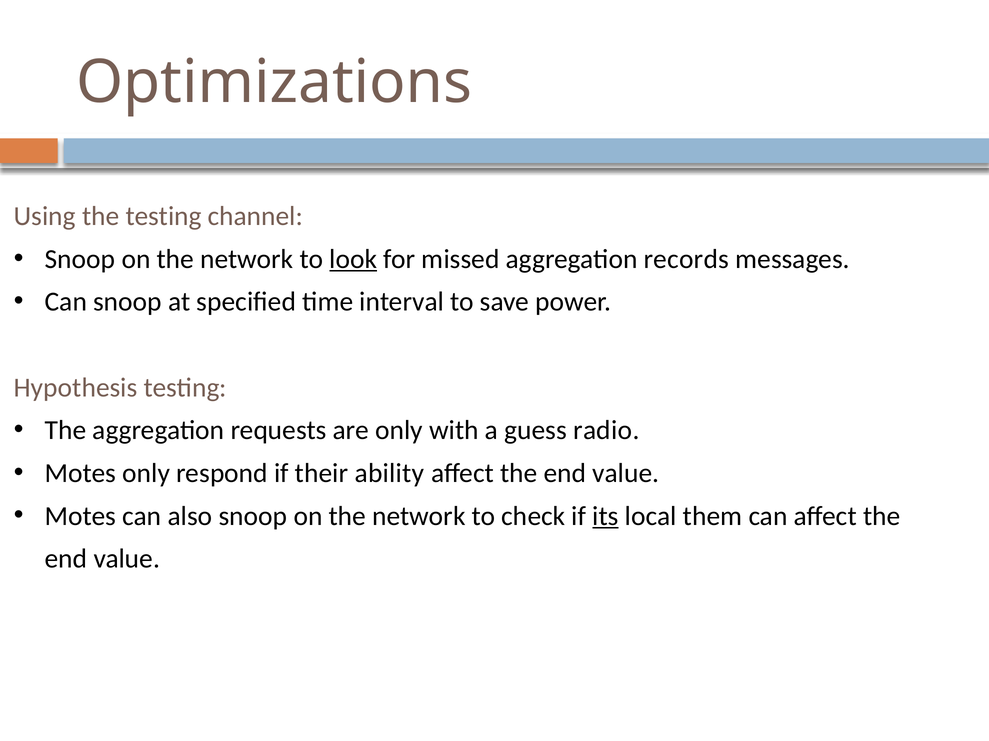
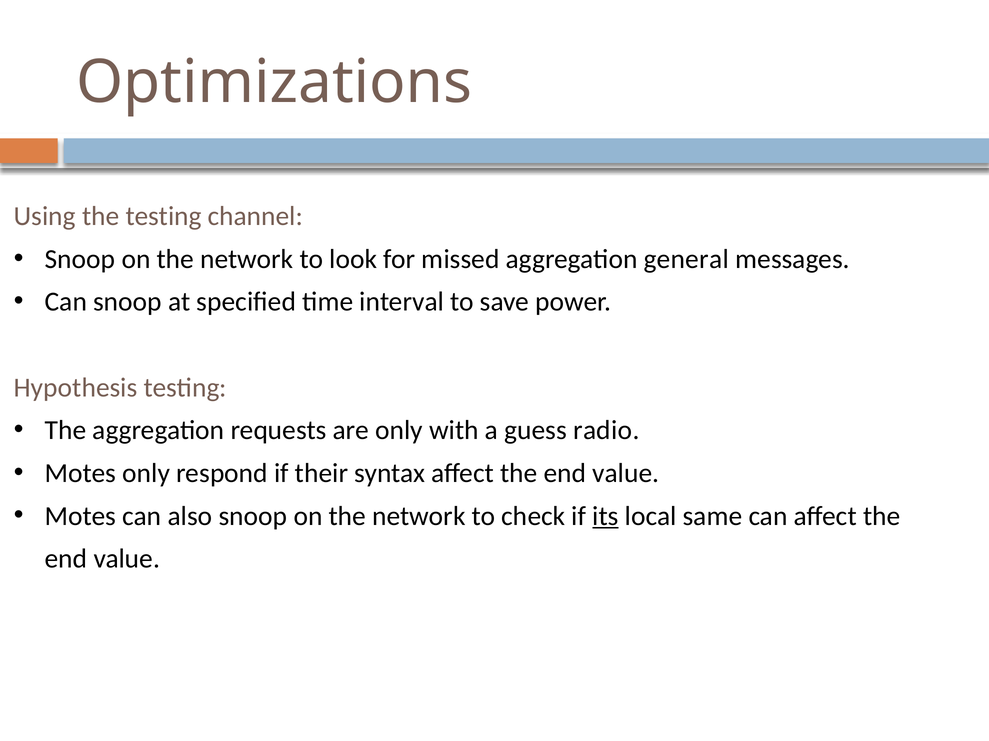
look underline: present -> none
records: records -> general
ability: ability -> syntax
them: them -> same
